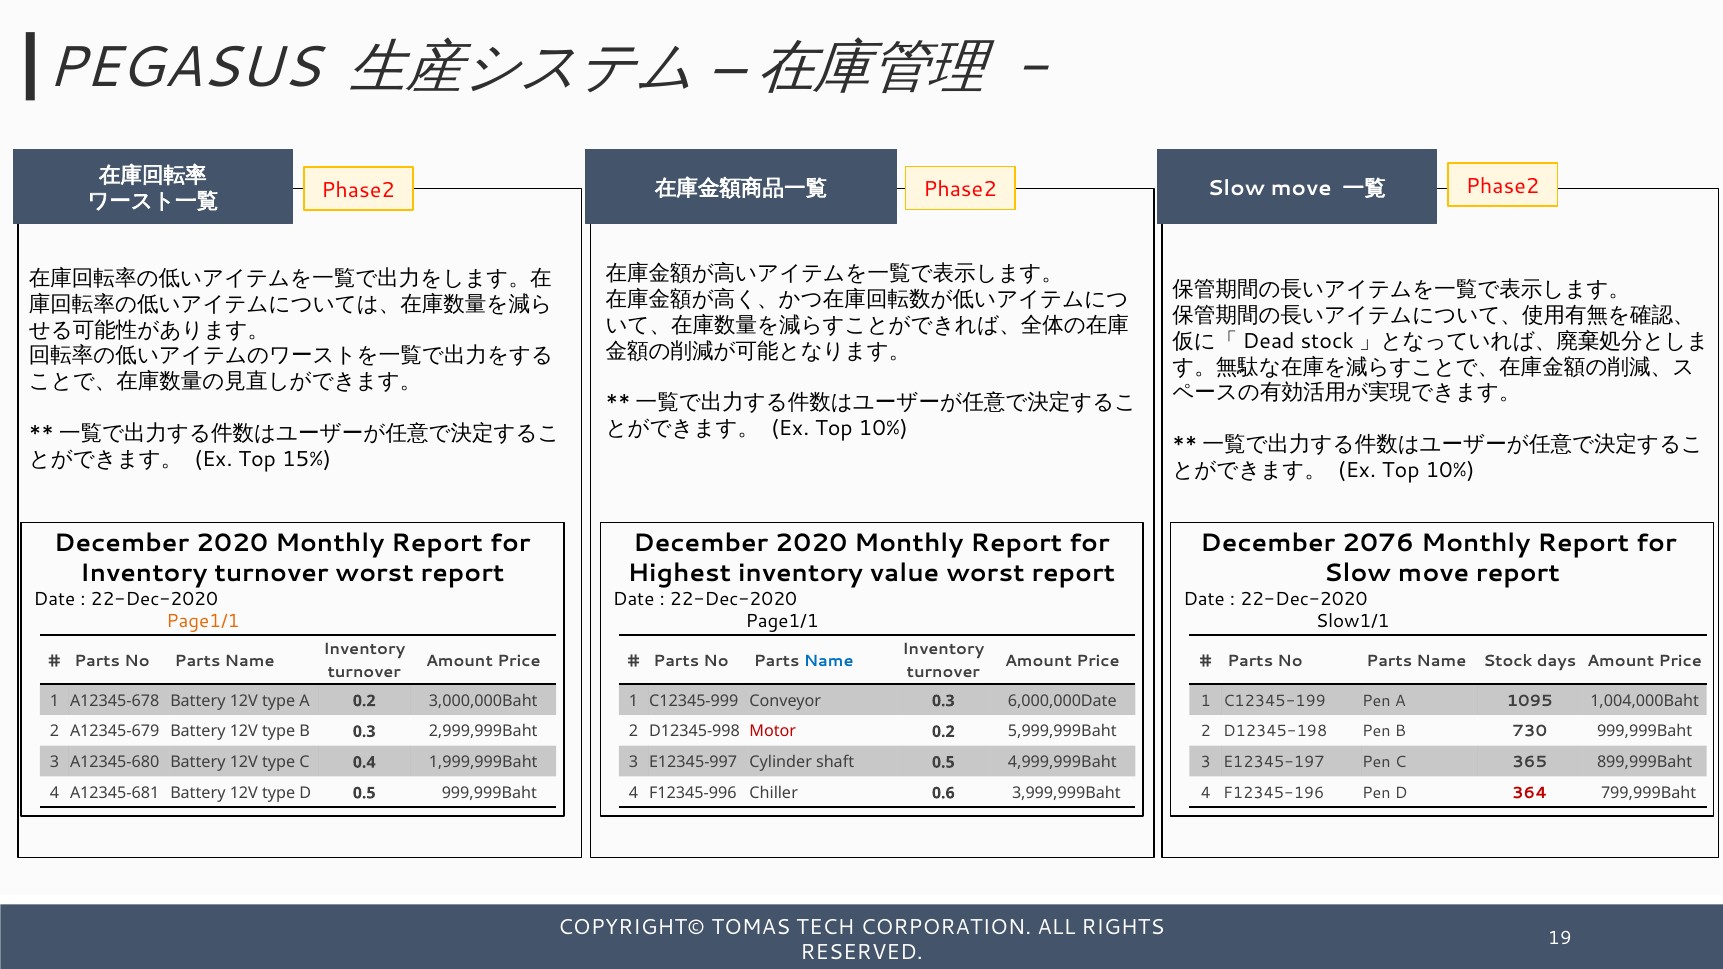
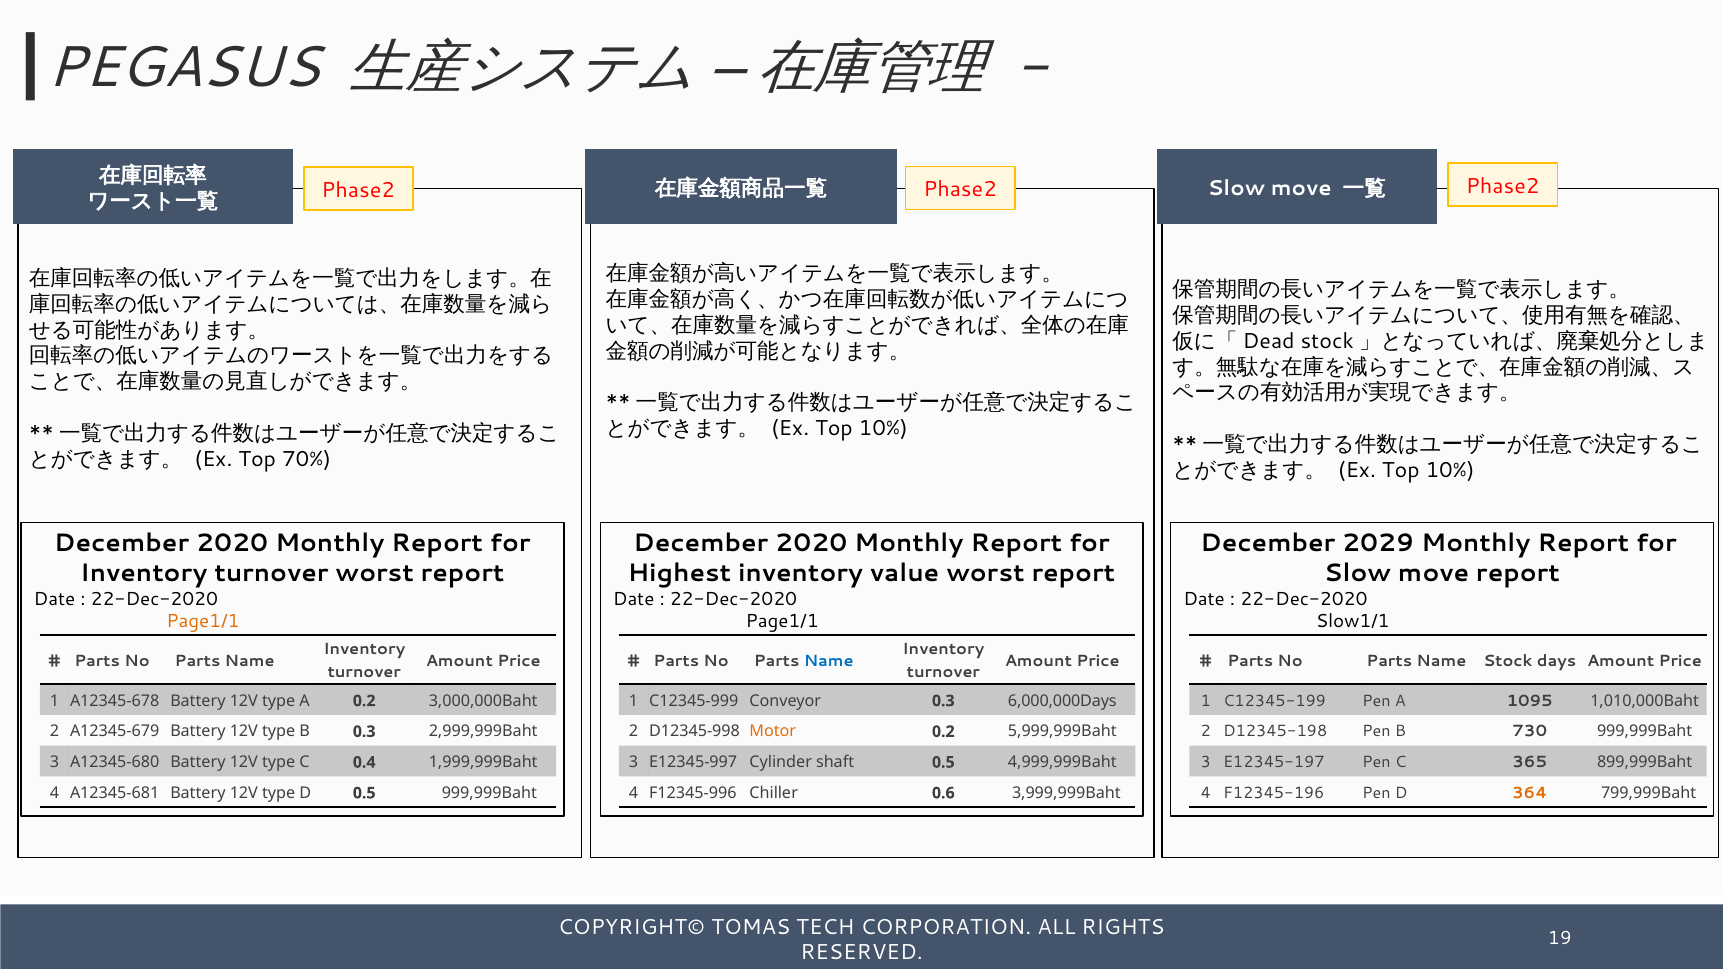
15%: 15% -> 70%
2076: 2076 -> 2029
1,004,000Baht: 1,004,000Baht -> 1,010,000Baht
6,000,000Date: 6,000,000Date -> 6,000,000Days
Motor colour: red -> orange
364 colour: red -> orange
